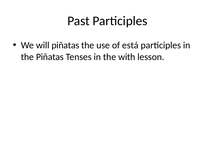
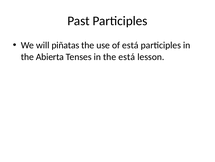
the Piñatas: Piñatas -> Abierta
the with: with -> está
